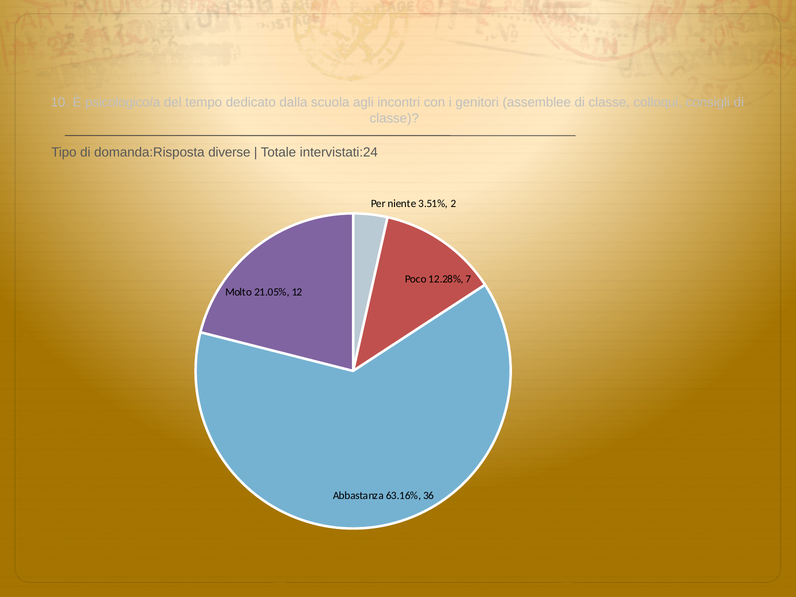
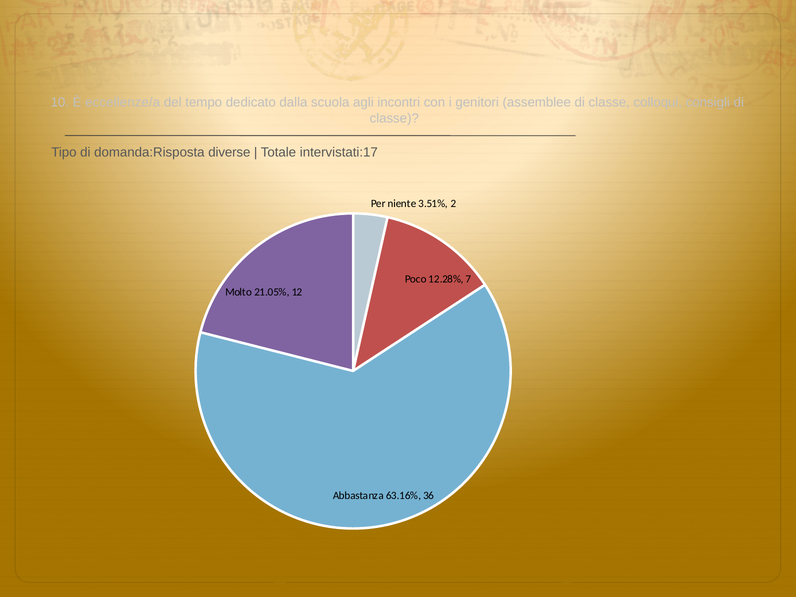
psicologico/a: psicologico/a -> eccellenze/a
intervistati:24: intervistati:24 -> intervistati:17
